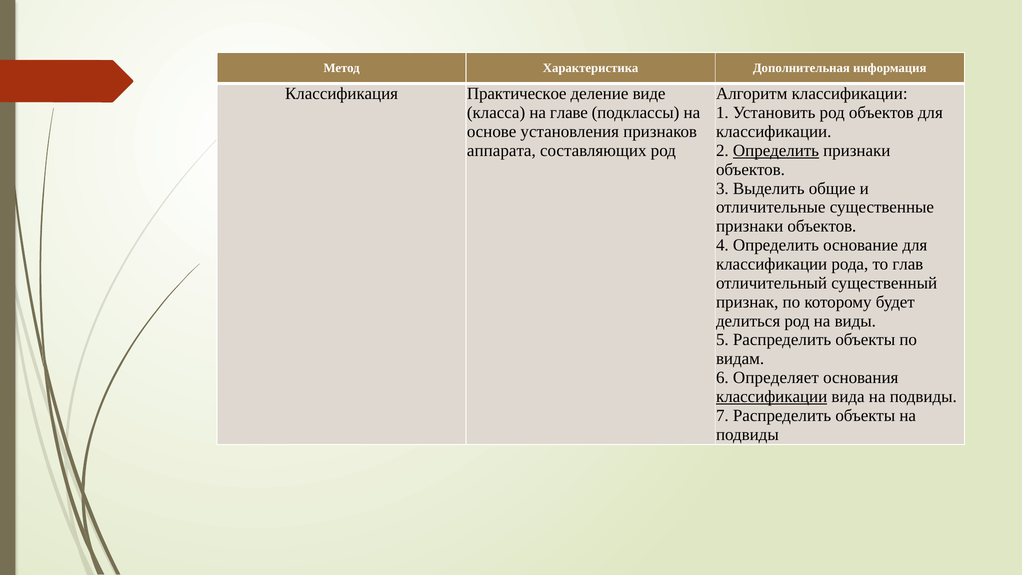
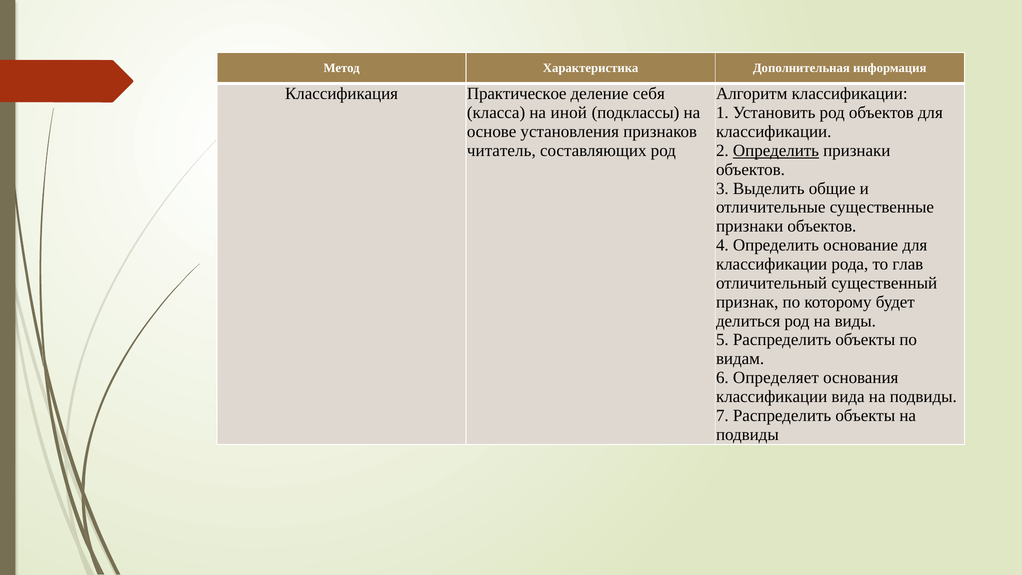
виде: виде -> себя
главе: главе -> иной
аппарата: аппарата -> читатель
классификации at (772, 397) underline: present -> none
